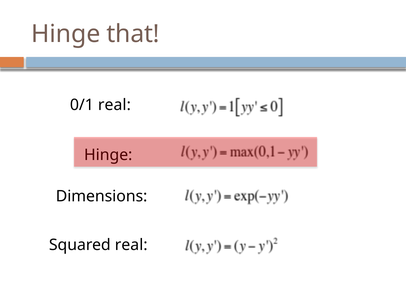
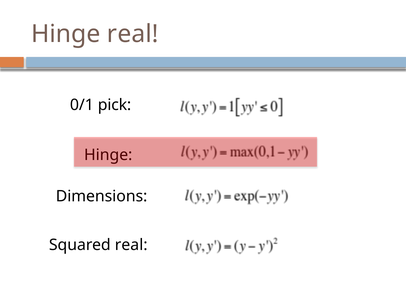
Hinge that: that -> real
0/1 real: real -> pick
